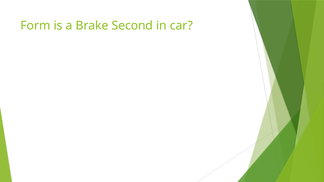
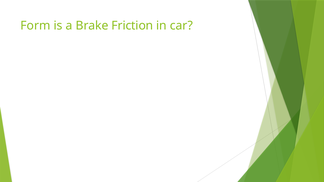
Second: Second -> Friction
